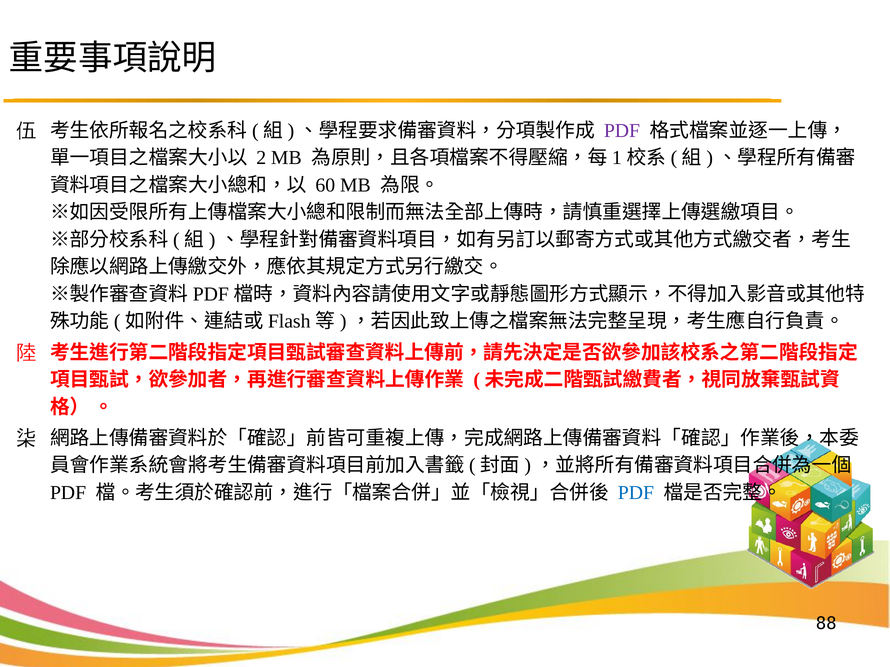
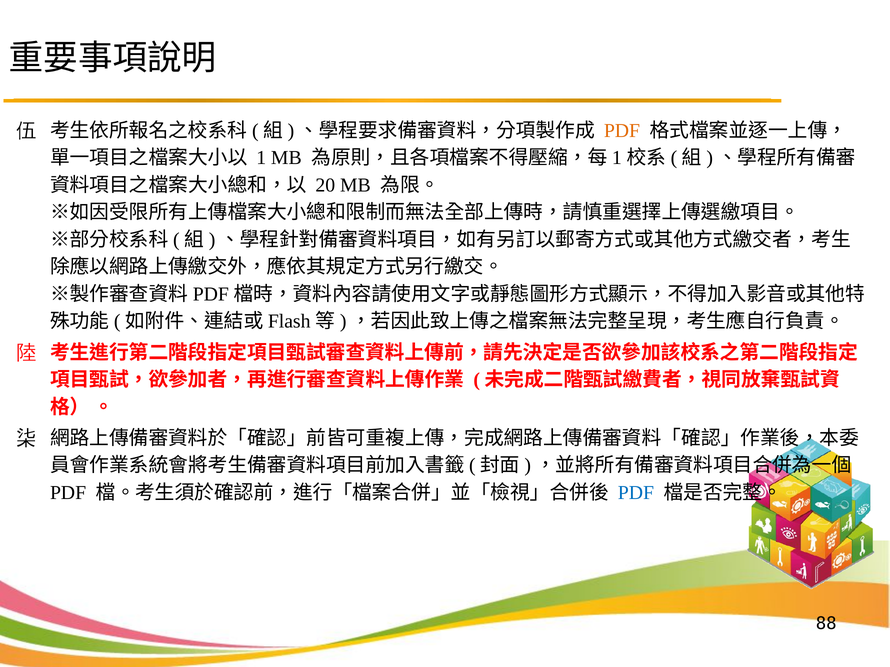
PDF at (622, 131) colour: purple -> orange
2: 2 -> 1
60: 60 -> 20
